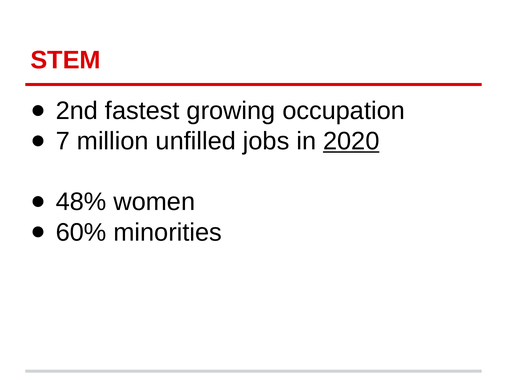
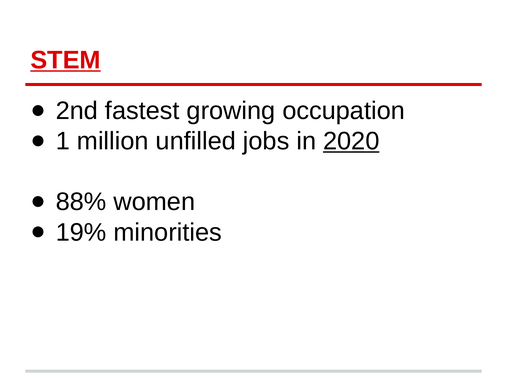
STEM underline: none -> present
7: 7 -> 1
48%: 48% -> 88%
60%: 60% -> 19%
